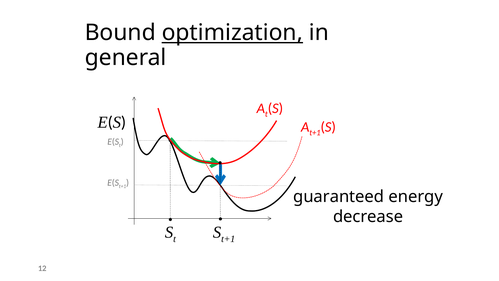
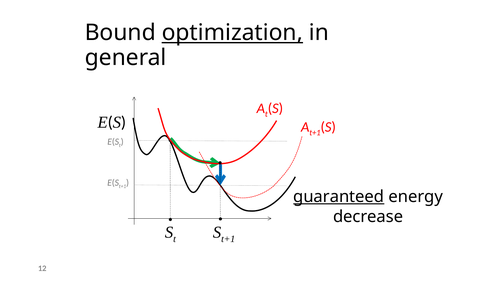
guaranteed underline: none -> present
